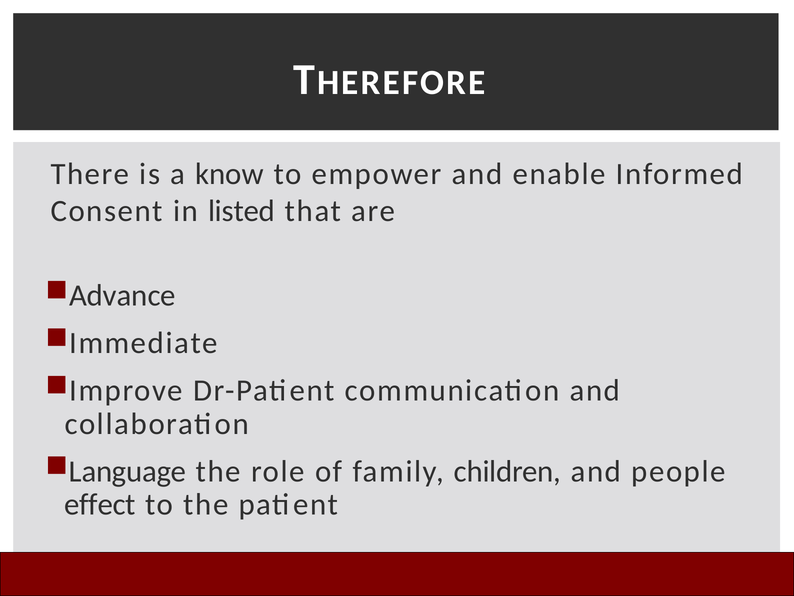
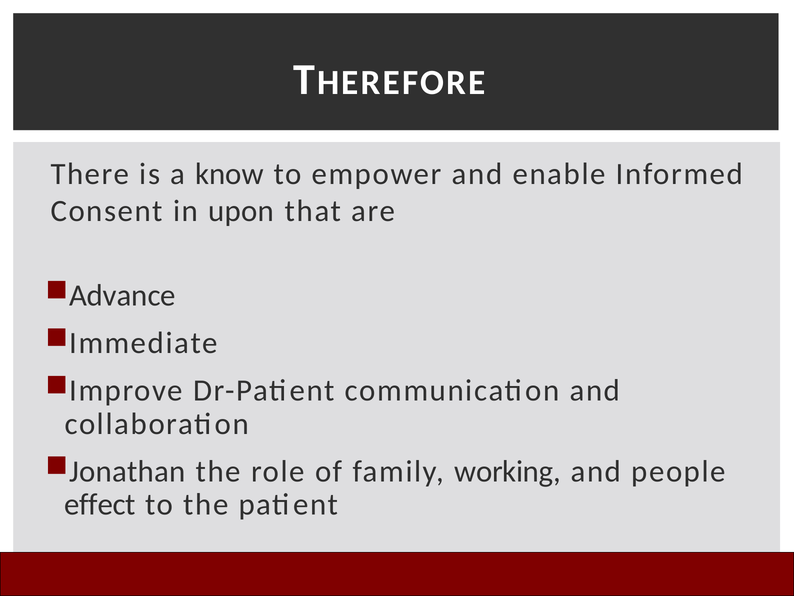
listed: listed -> upon
Language: Language -> Jonathan
children: children -> working
